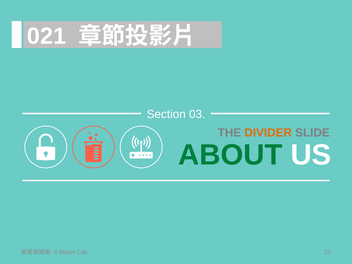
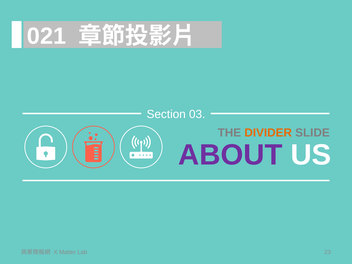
ABOUT colour: green -> purple
